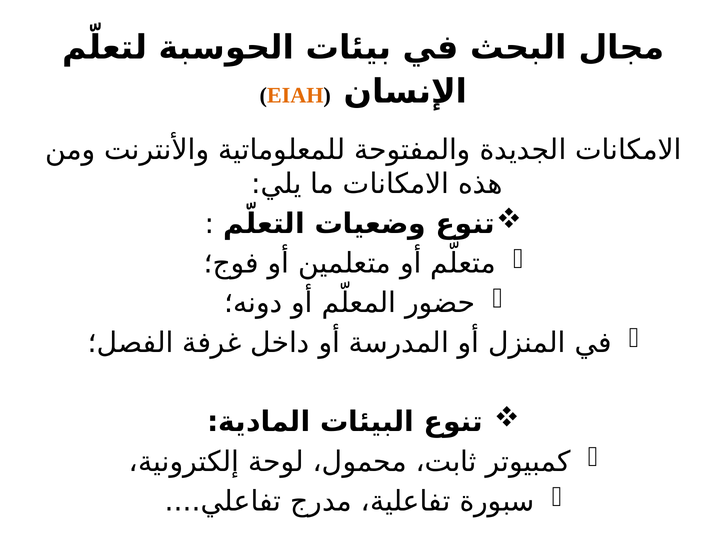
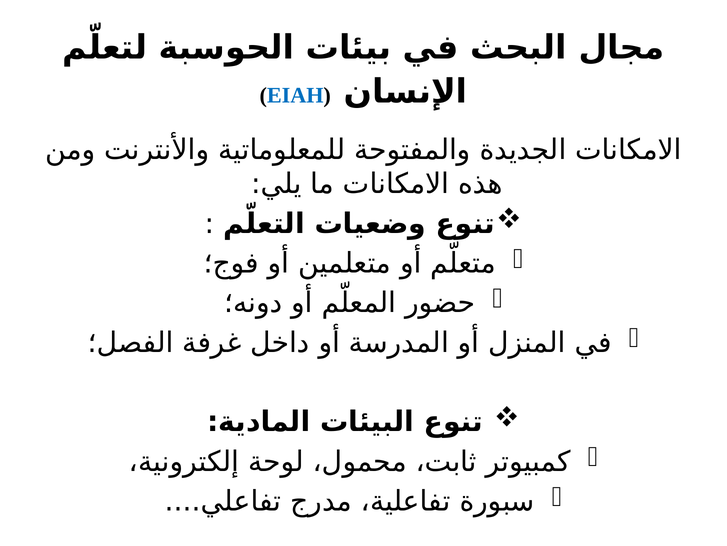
EIAH colour: orange -> blue
